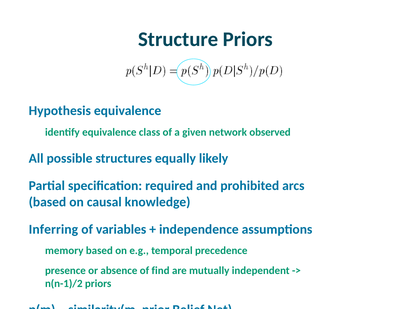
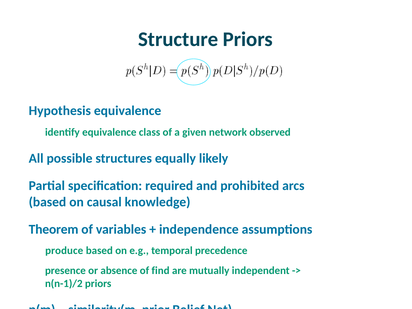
Inferring: Inferring -> Theorem
memory: memory -> produce
